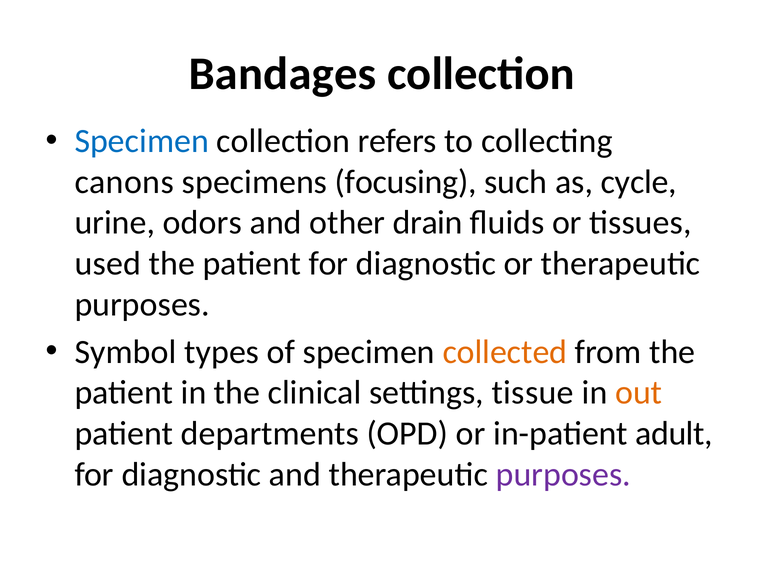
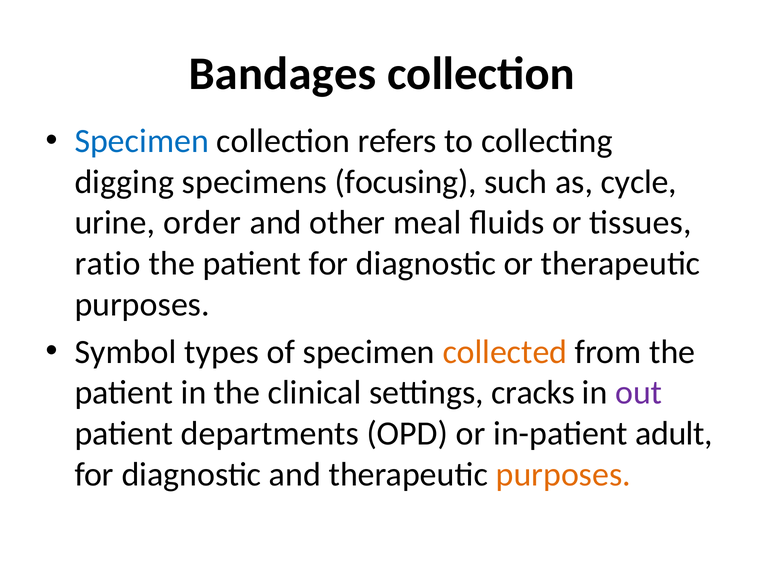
canons: canons -> digging
odors: odors -> order
drain: drain -> meal
used: used -> ratio
tissue: tissue -> cracks
out colour: orange -> purple
purposes at (563, 474) colour: purple -> orange
